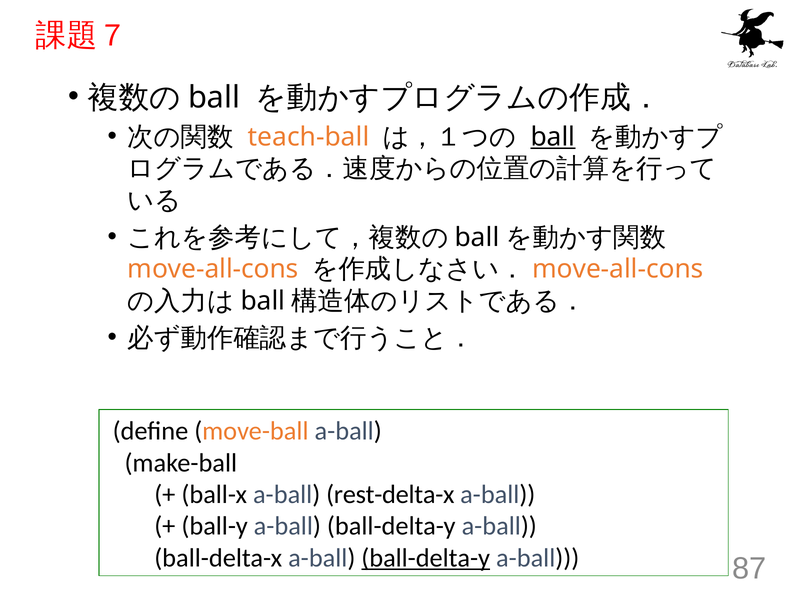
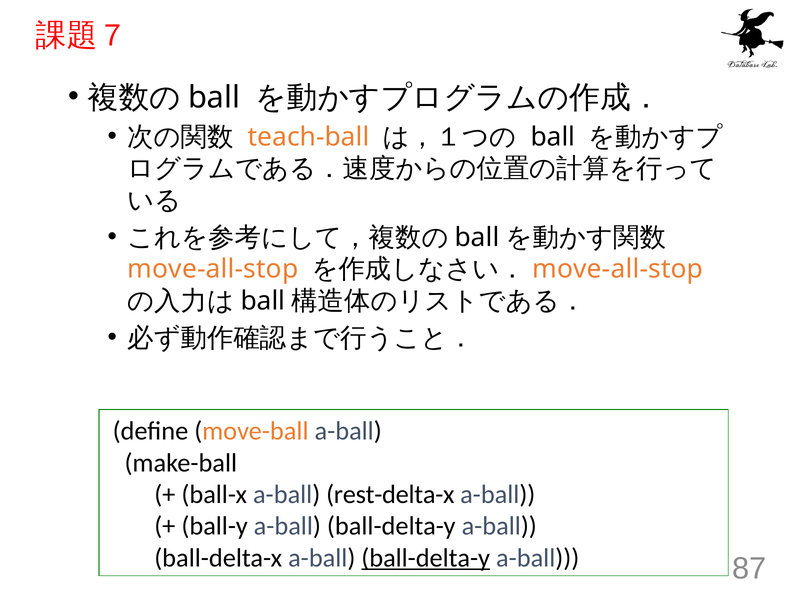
ball at (553, 137) underline: present -> none
move-all-cons at (213, 269): move-all-cons -> move-all-stop
move-all-cons at (618, 269): move-all-cons -> move-all-stop
